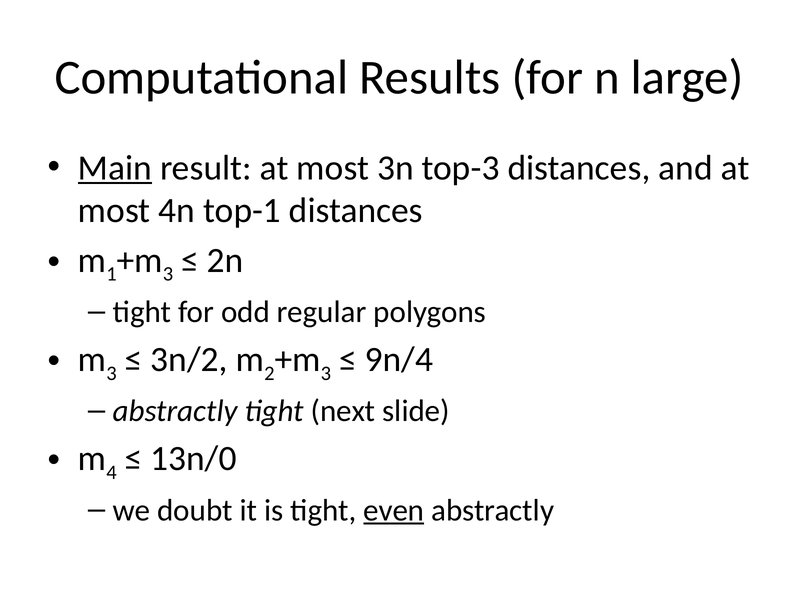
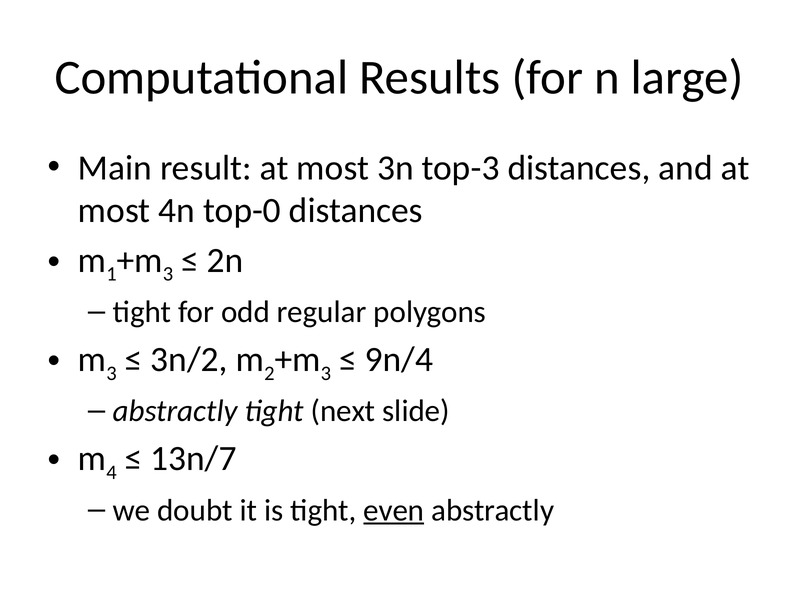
Main underline: present -> none
top-1: top-1 -> top-0
13n/0: 13n/0 -> 13n/7
